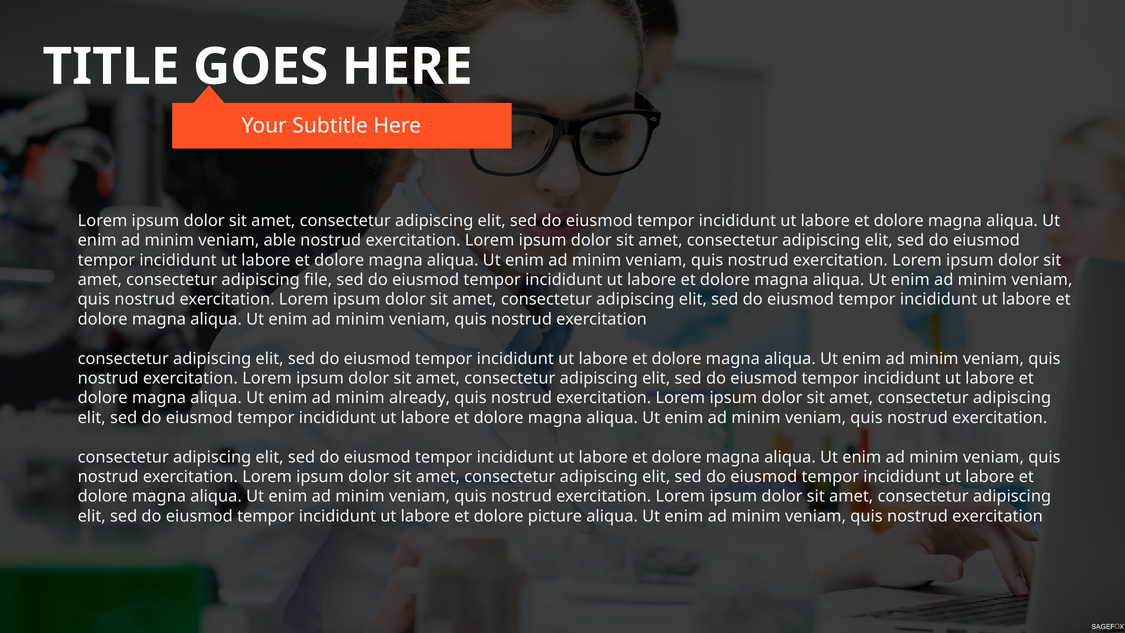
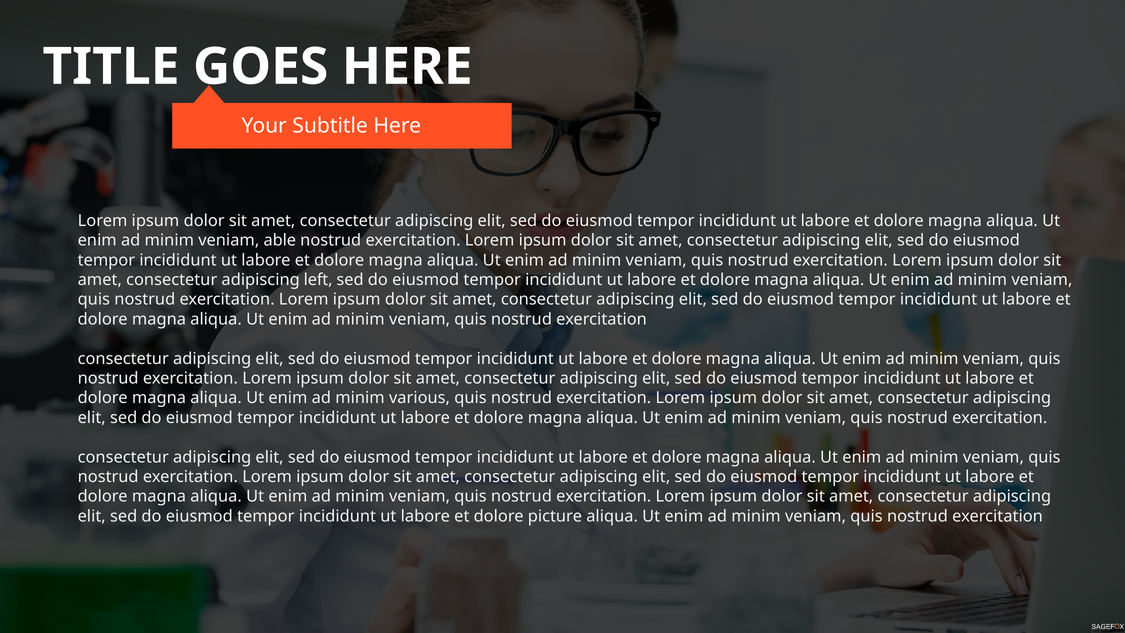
file: file -> left
already: already -> various
